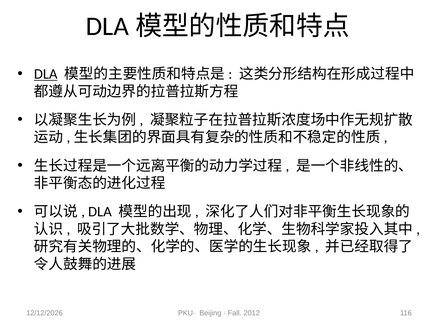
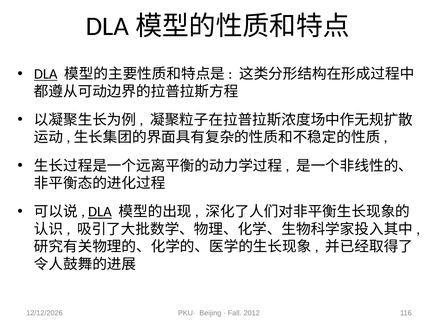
DLA at (100, 212) underline: none -> present
